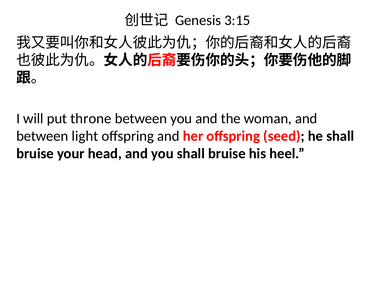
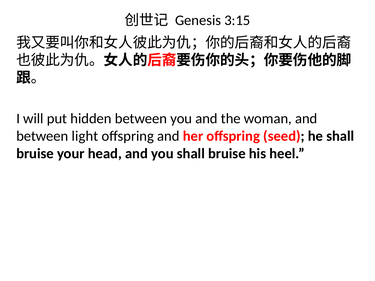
throne: throne -> hidden
